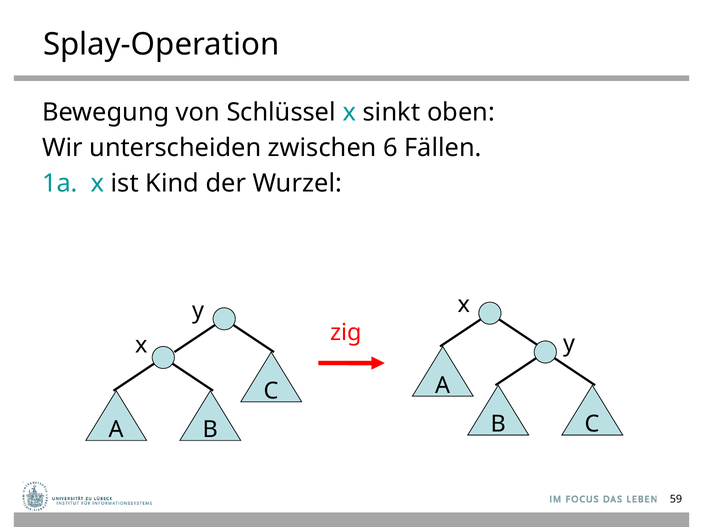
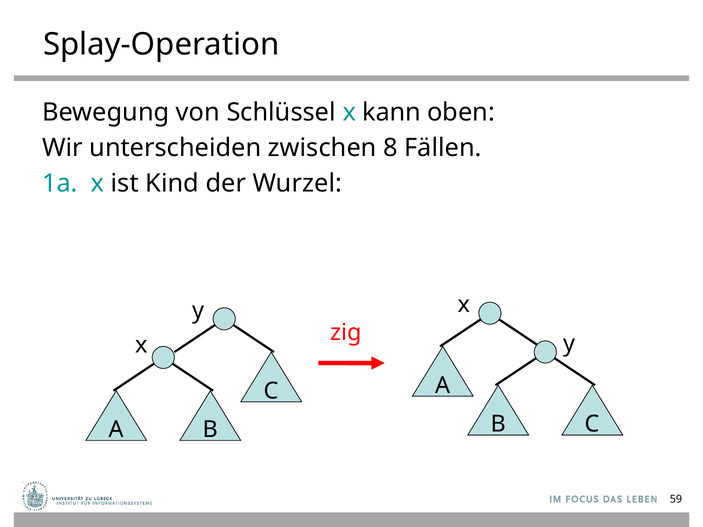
sinkt: sinkt -> kann
6: 6 -> 8
